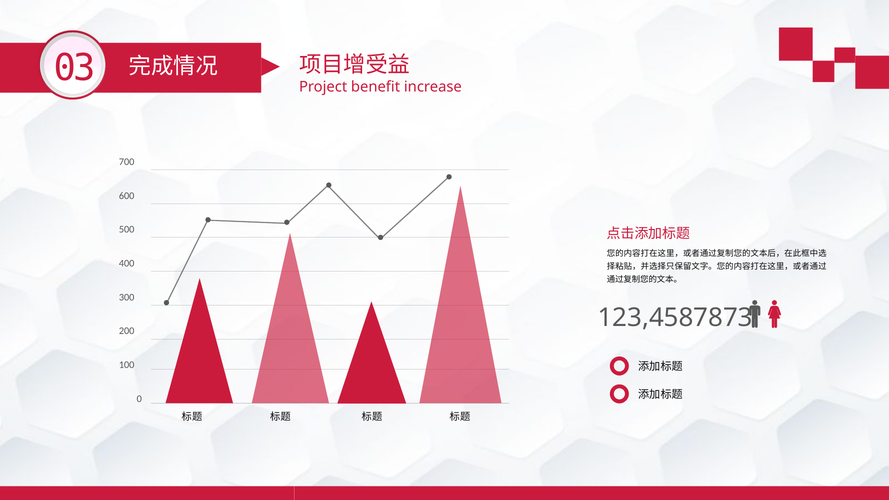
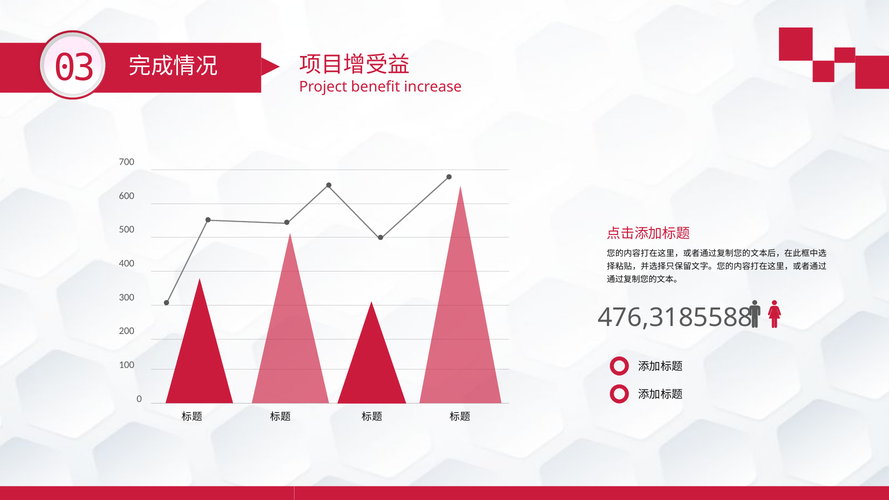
123,4587873: 123,4587873 -> 476,3185588
